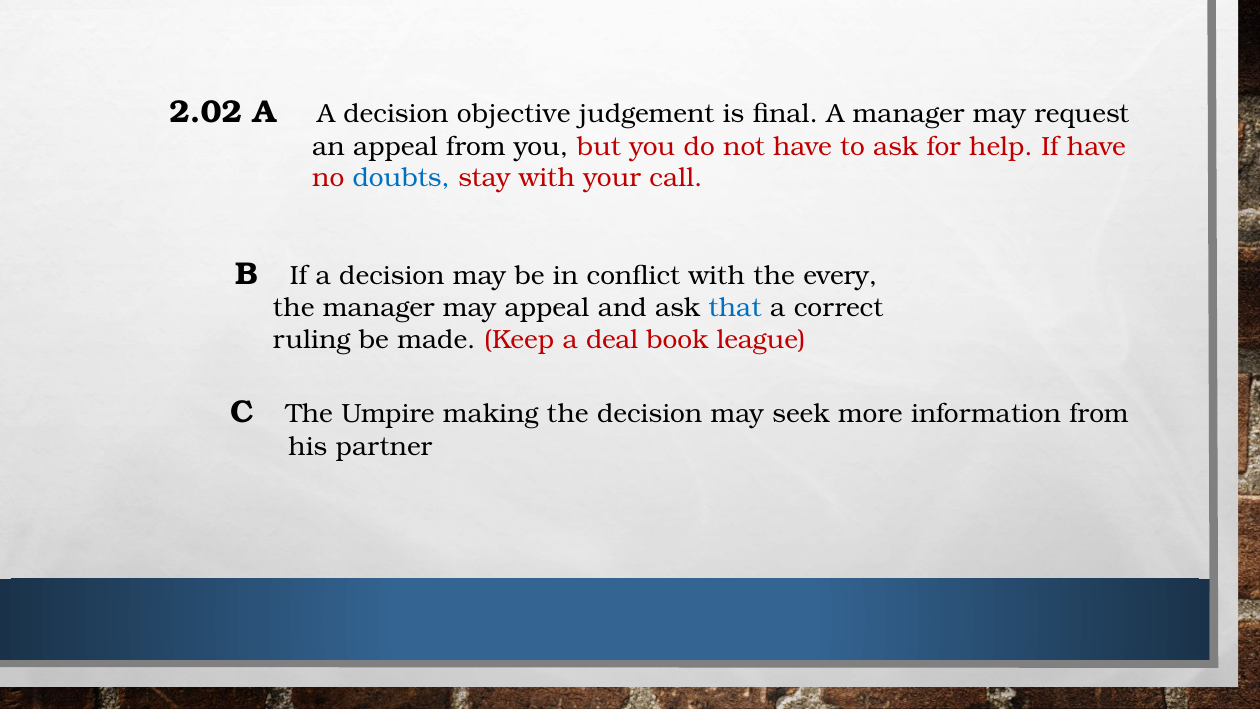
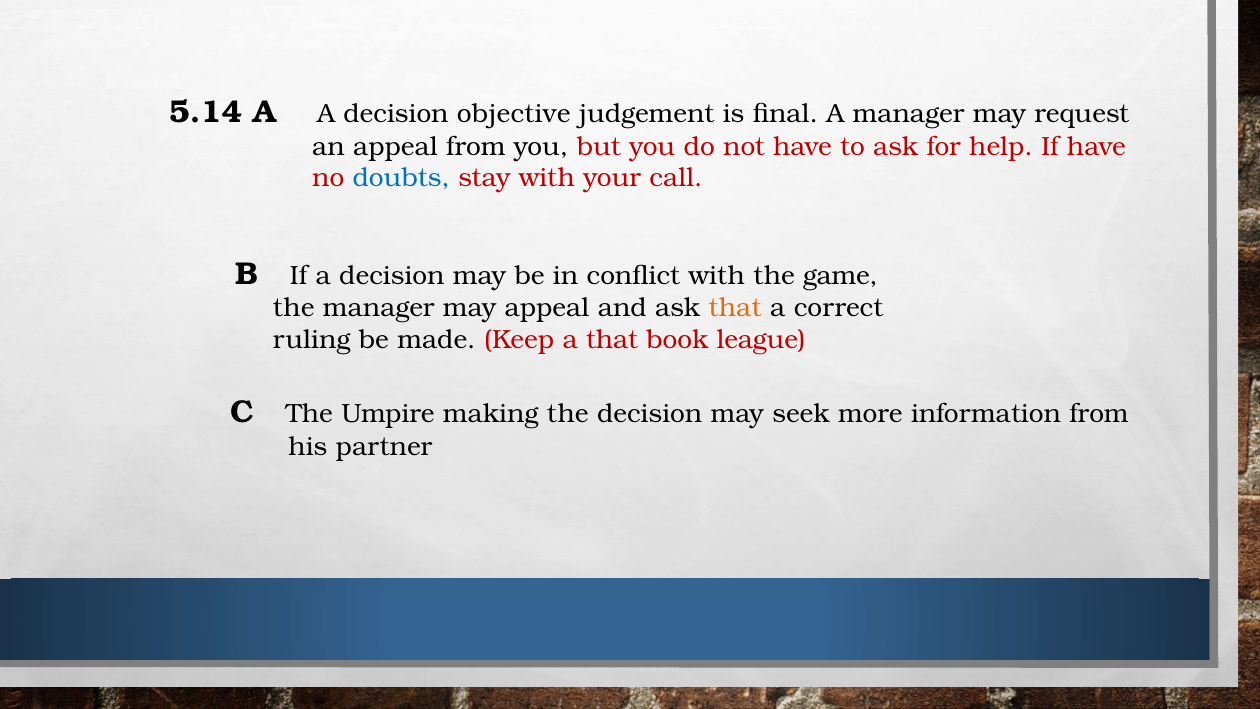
2.02: 2.02 -> 5.14
every: every -> game
that at (735, 308) colour: blue -> orange
a deal: deal -> that
